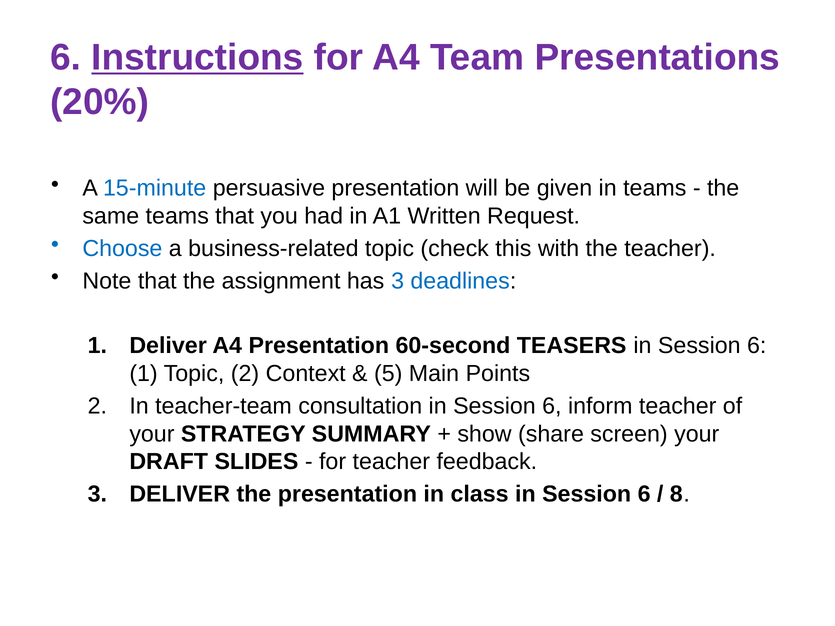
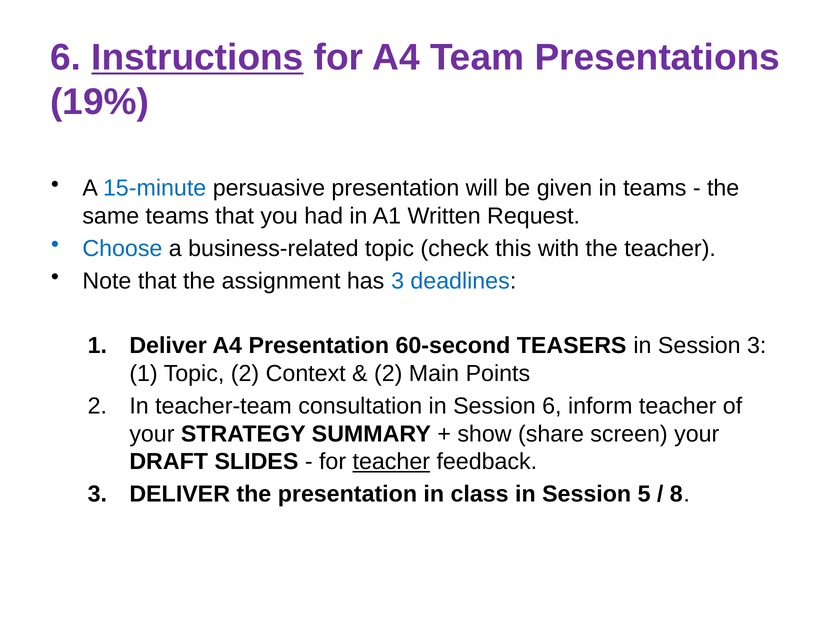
20%: 20% -> 19%
TEASERS in Session 6: 6 -> 3
5 at (388, 374): 5 -> 2
teacher at (391, 462) underline: none -> present
class in Session 6: 6 -> 5
